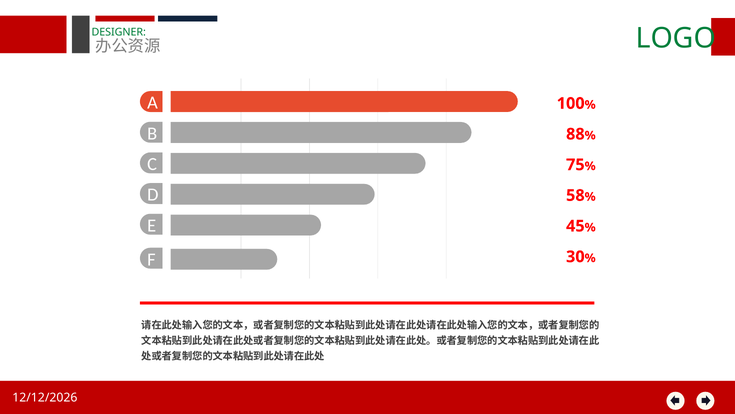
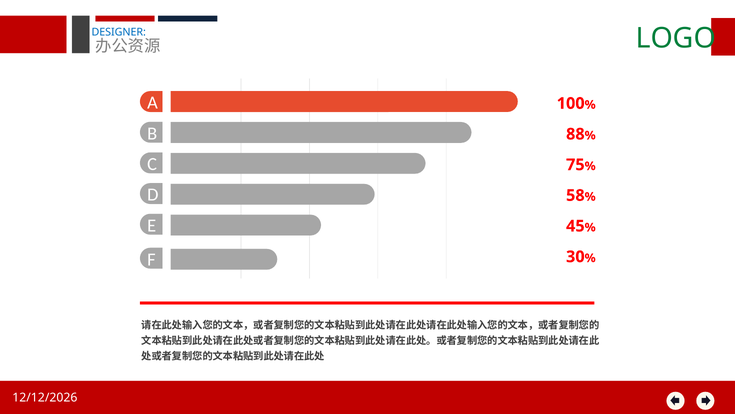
DESIGNER colour: green -> blue
